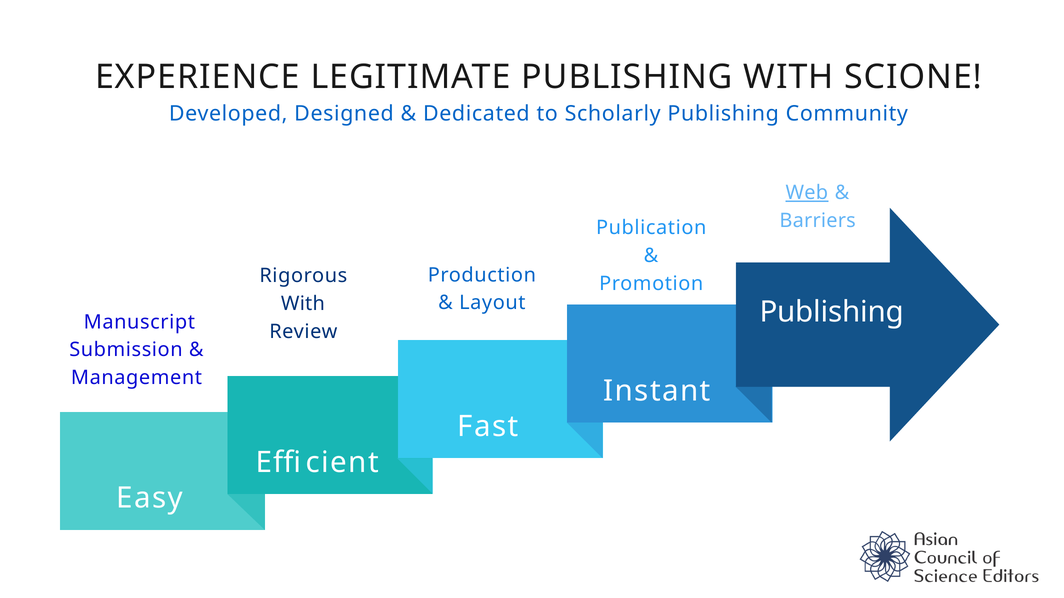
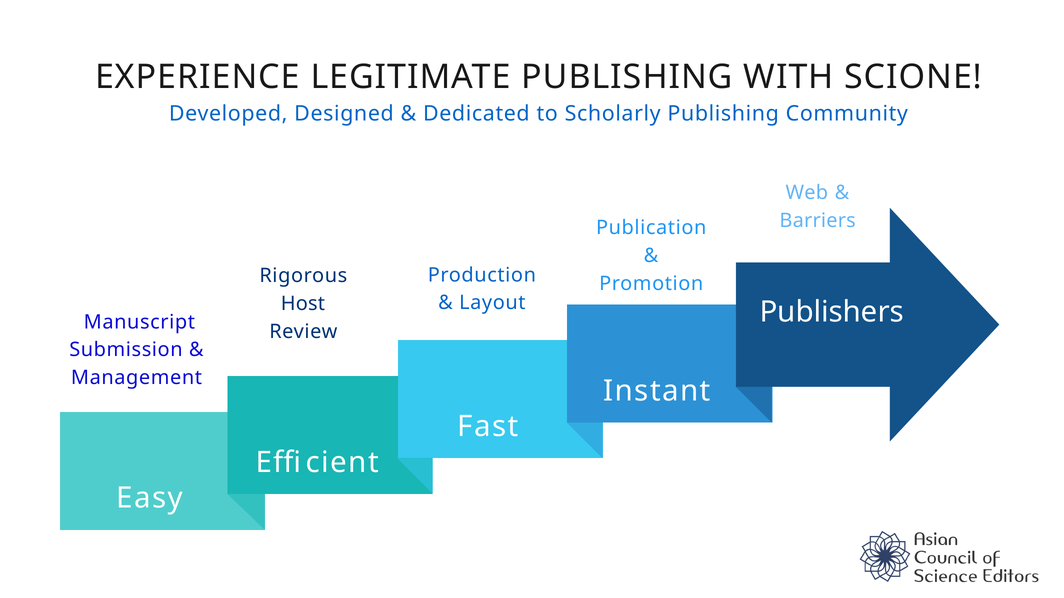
Web underline: present -> none
With at (303, 304): With -> Host
Publishing at (832, 312): Publishing -> Publishers
